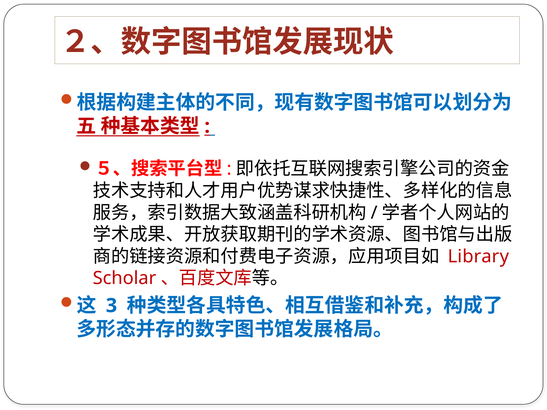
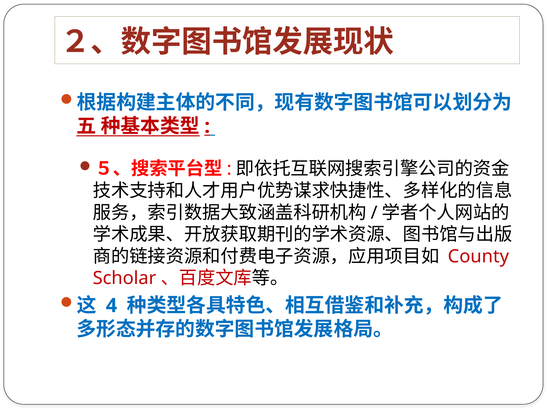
Library: Library -> County
3: 3 -> 4
